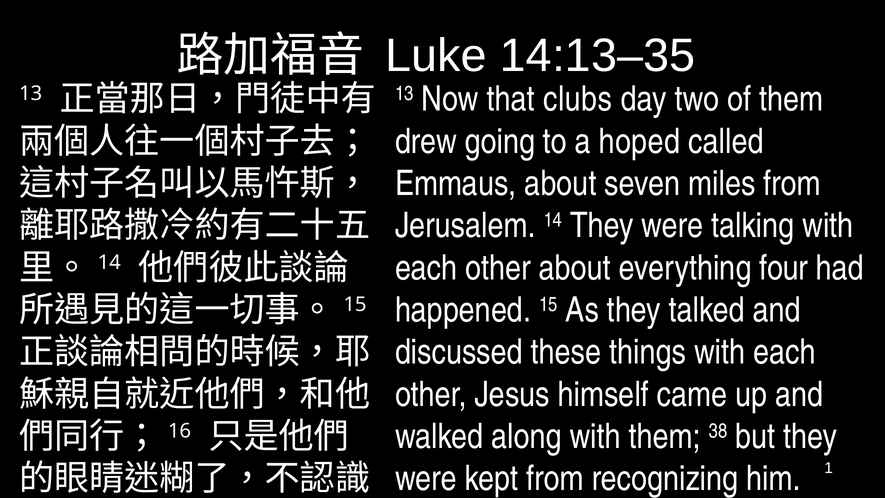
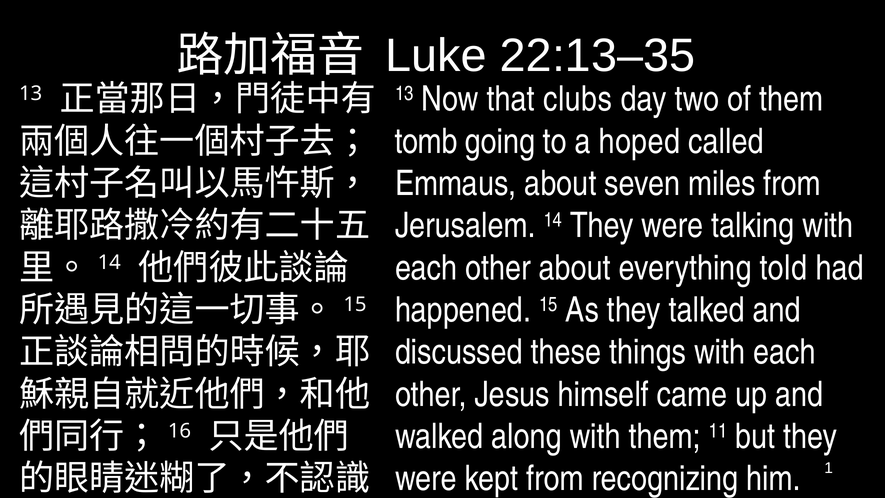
14:13–35: 14:13–35 -> 22:13–35
drew: drew -> tomb
four: four -> told
38: 38 -> 11
